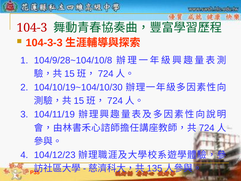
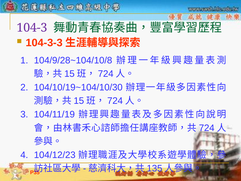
104-3 colour: red -> purple
